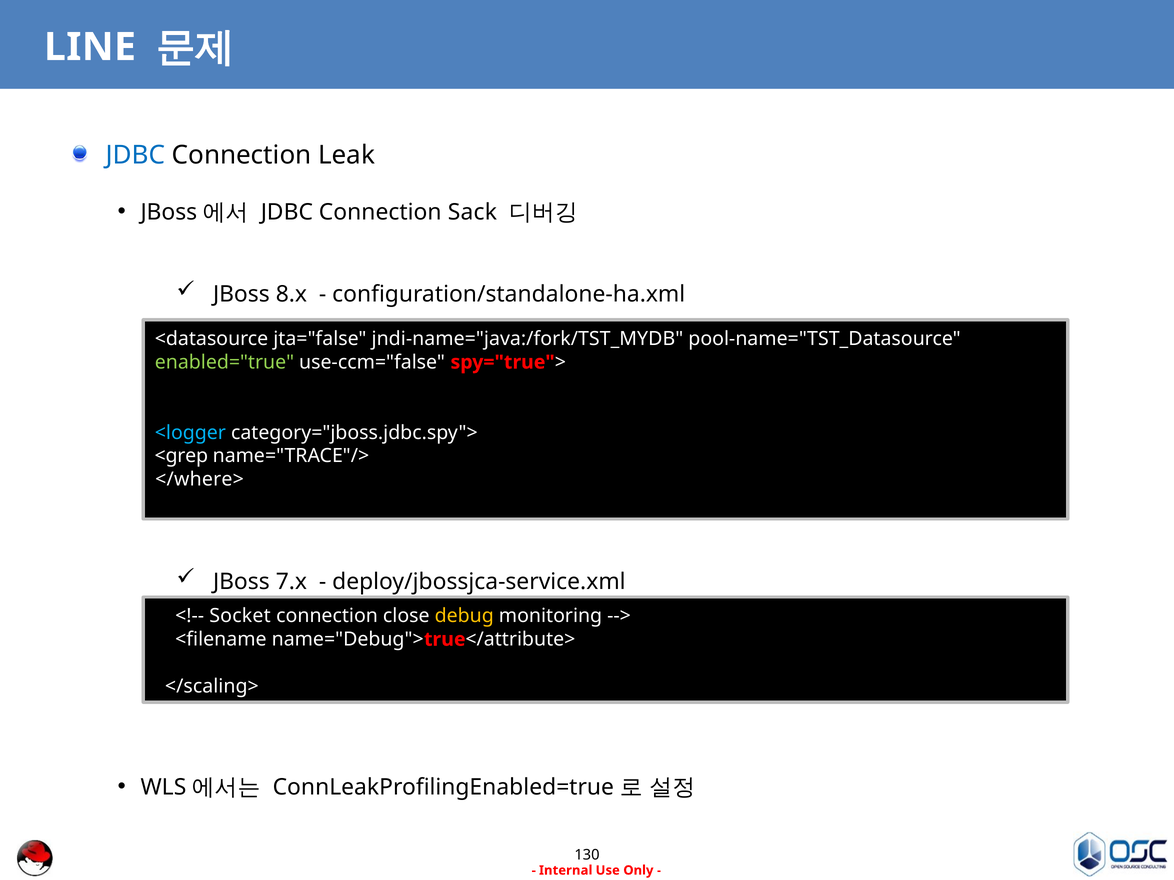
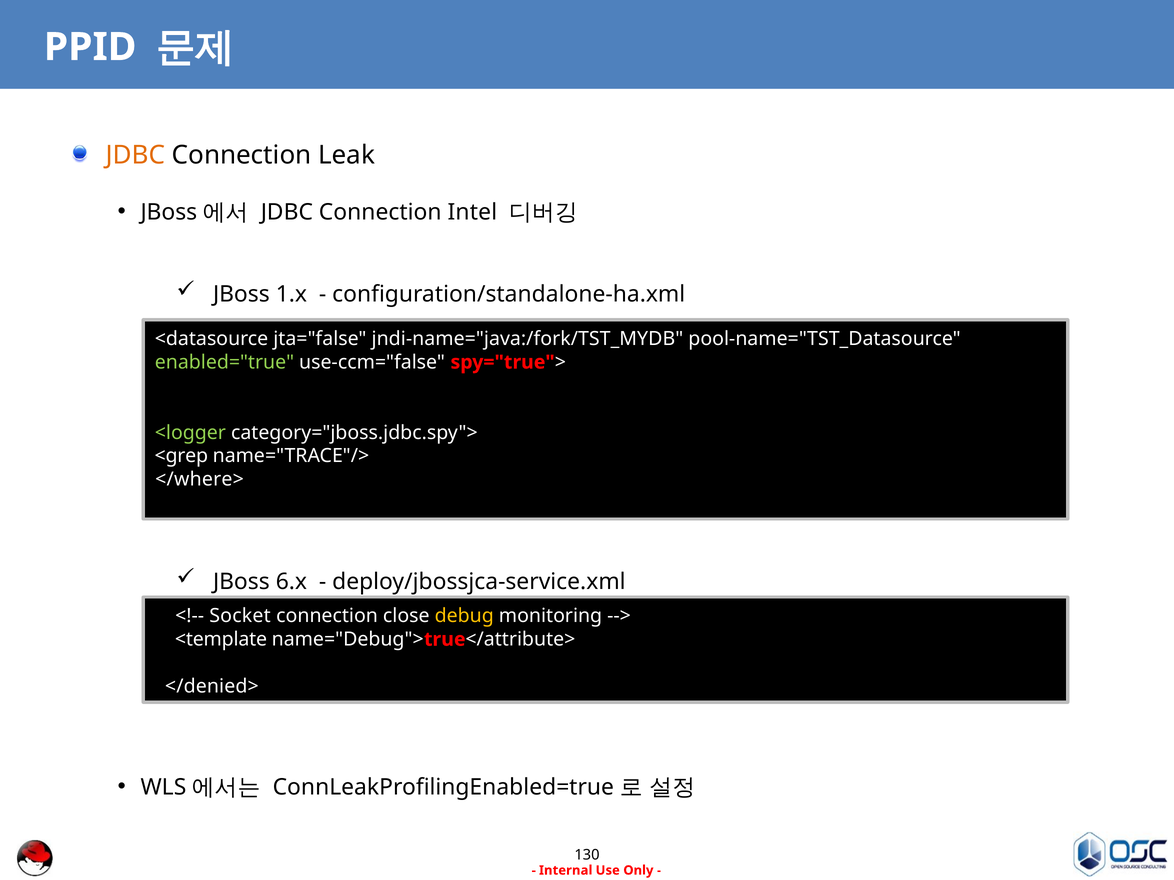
LINE: LINE -> PPID
JDBC at (136, 155) colour: blue -> orange
Sack: Sack -> Intel
8.x: 8.x -> 1.x
<logger colour: light blue -> light green
7.x: 7.x -> 6.x
<filename: <filename -> <template
</scaling>: </scaling> -> </denied>
